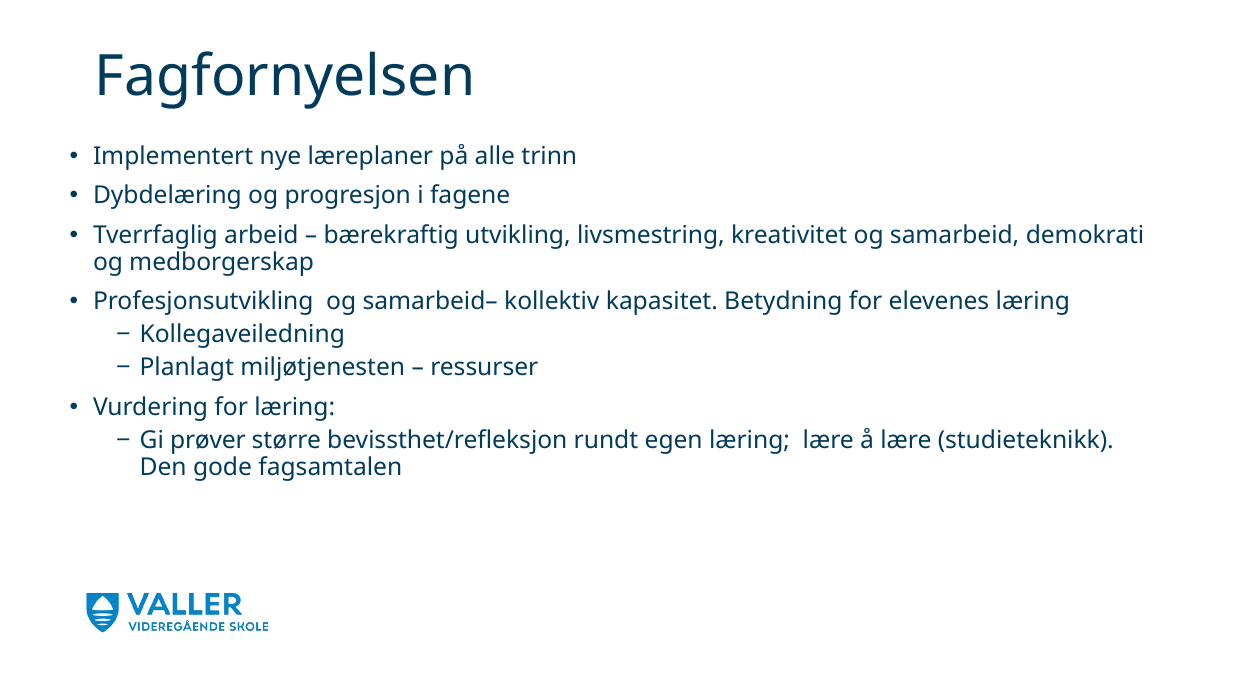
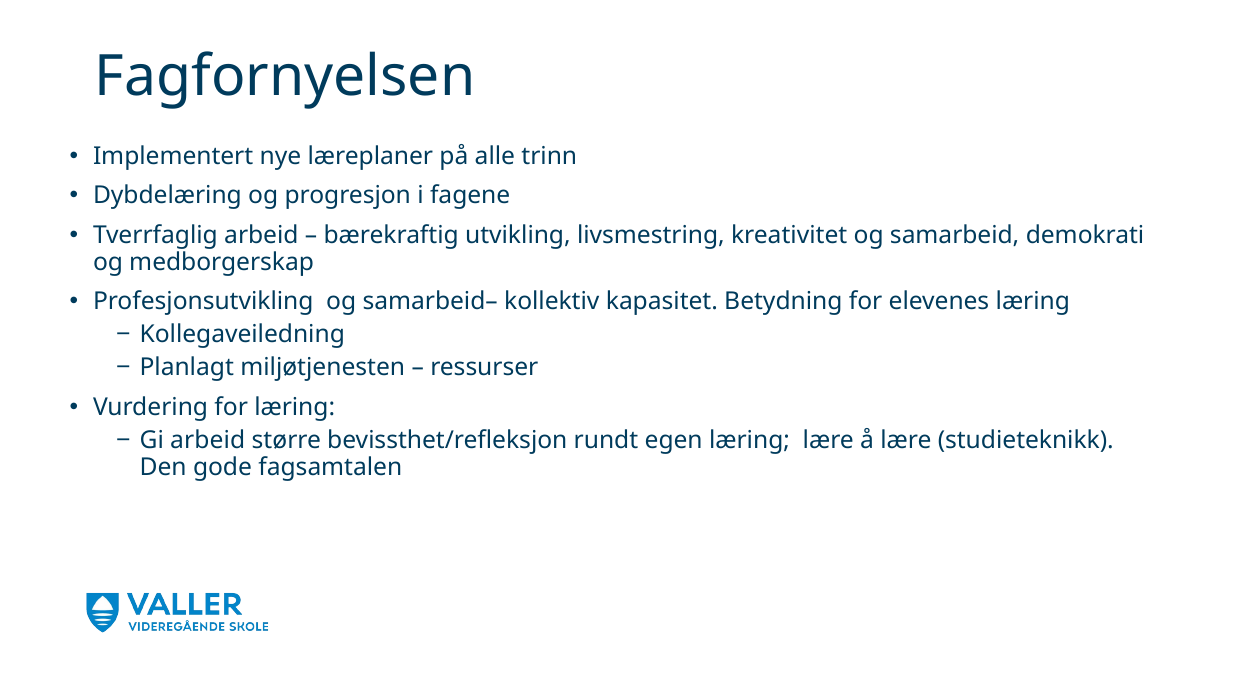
Gi prøver: prøver -> arbeid
